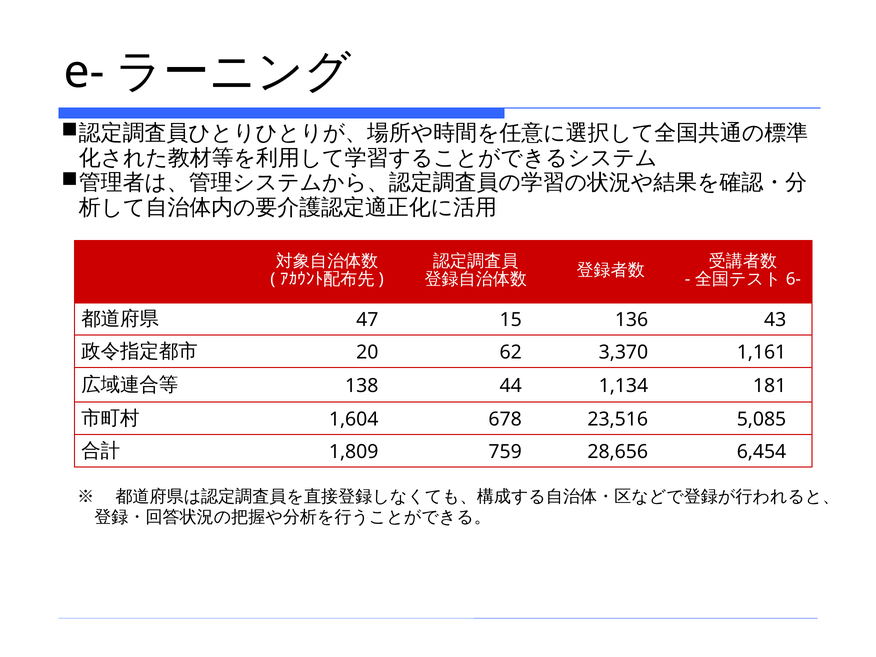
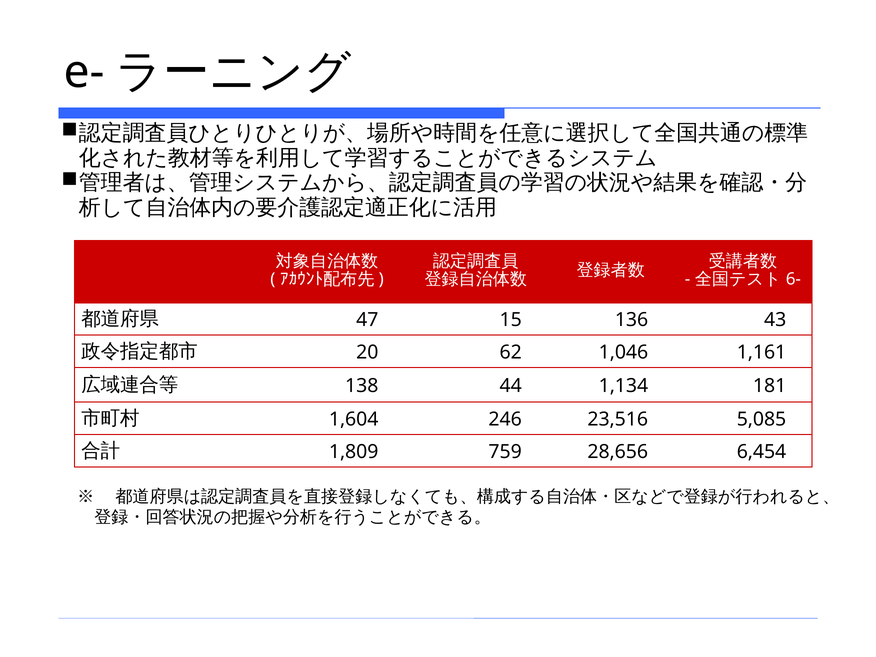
3,370: 3,370 -> 1,046
678: 678 -> 246
